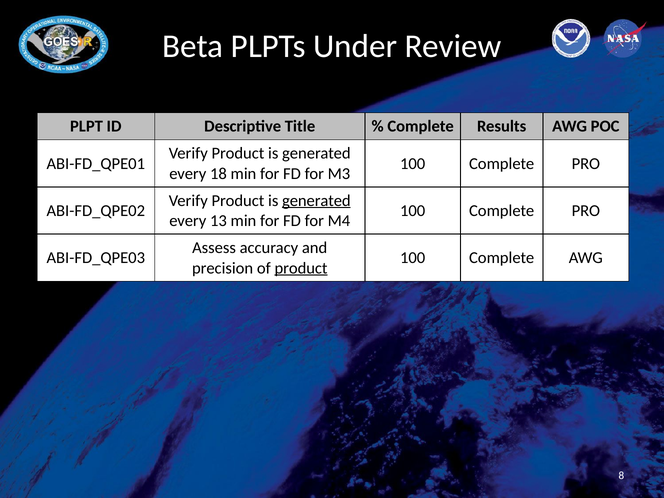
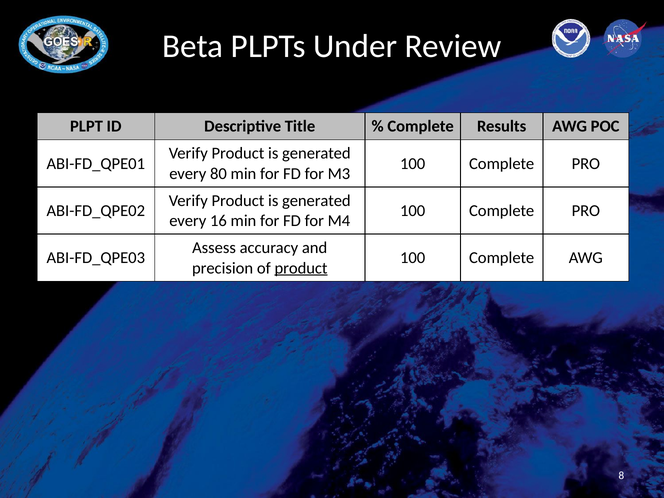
18: 18 -> 80
generated at (316, 201) underline: present -> none
13: 13 -> 16
